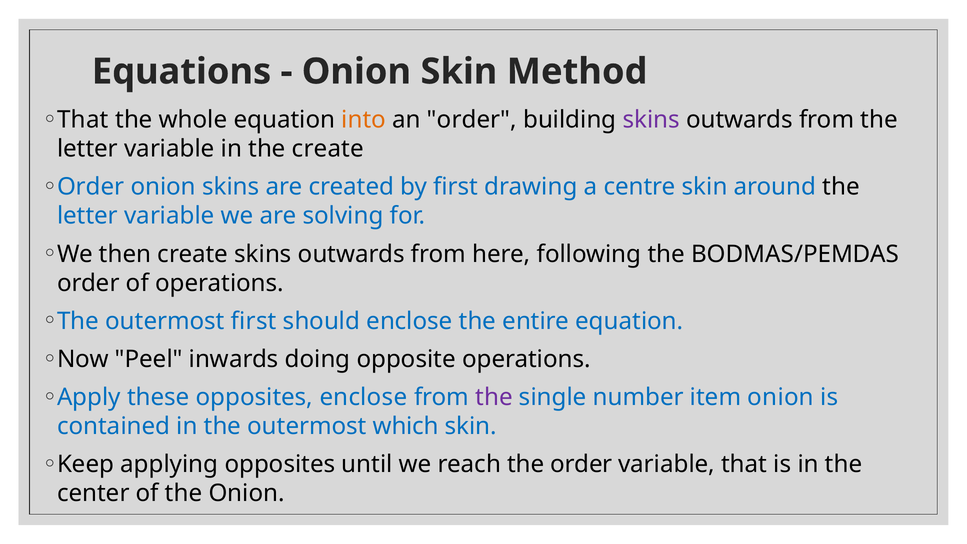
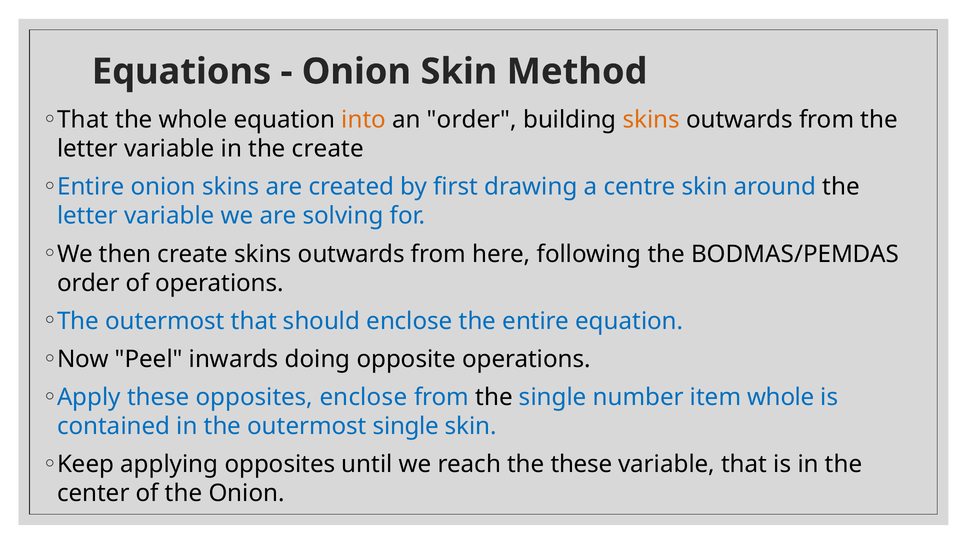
skins at (651, 120) colour: purple -> orange
Order at (91, 187): Order -> Entire
outermost first: first -> that
the at (494, 397) colour: purple -> black
item onion: onion -> whole
outermost which: which -> single
the order: order -> these
